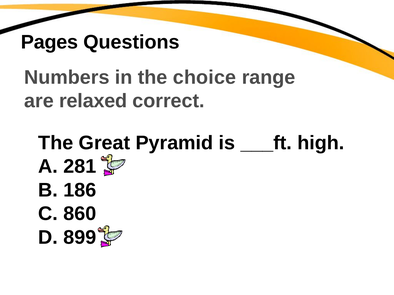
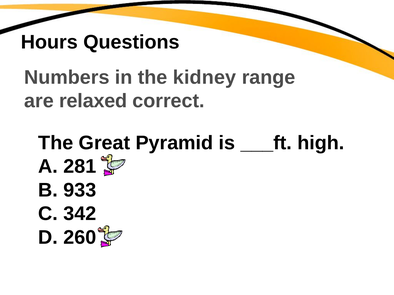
Pages: Pages -> Hours
choice: choice -> kidney
186: 186 -> 933
860: 860 -> 342
899: 899 -> 260
